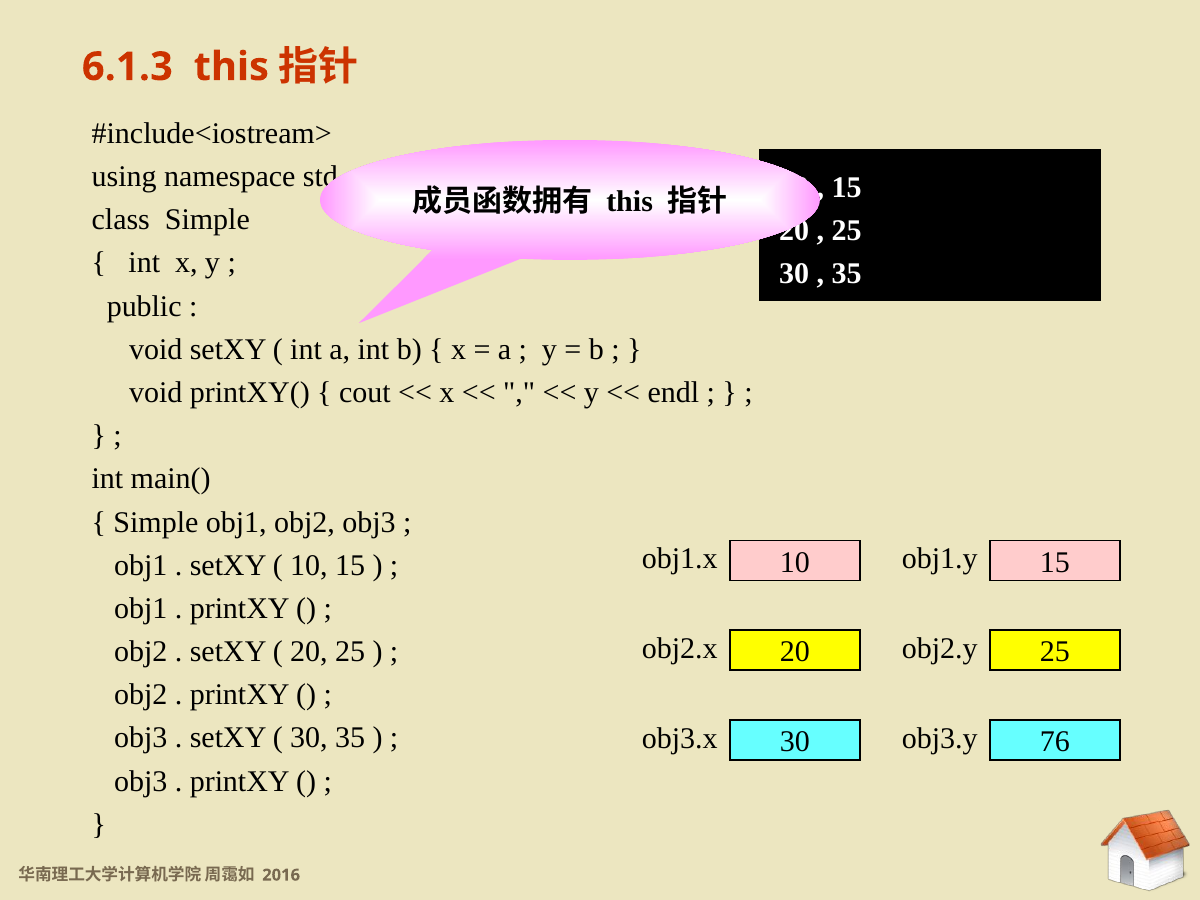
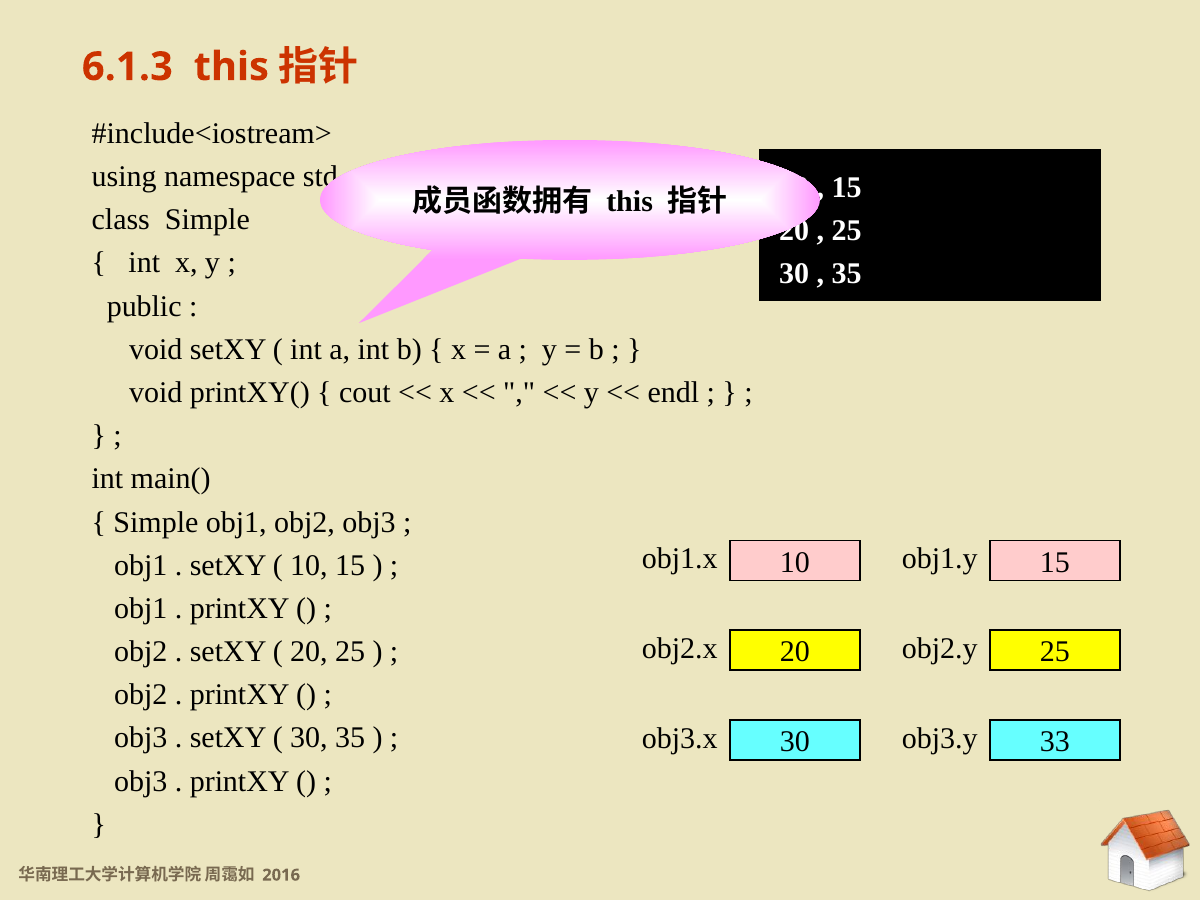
76: 76 -> 33
